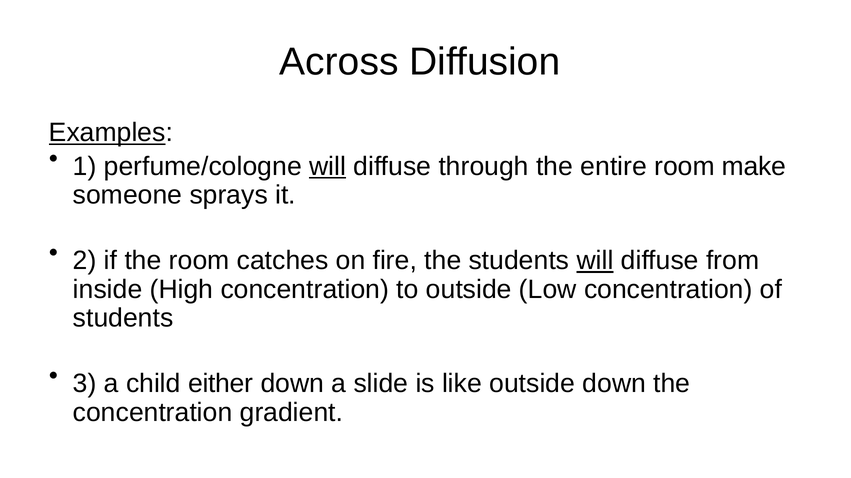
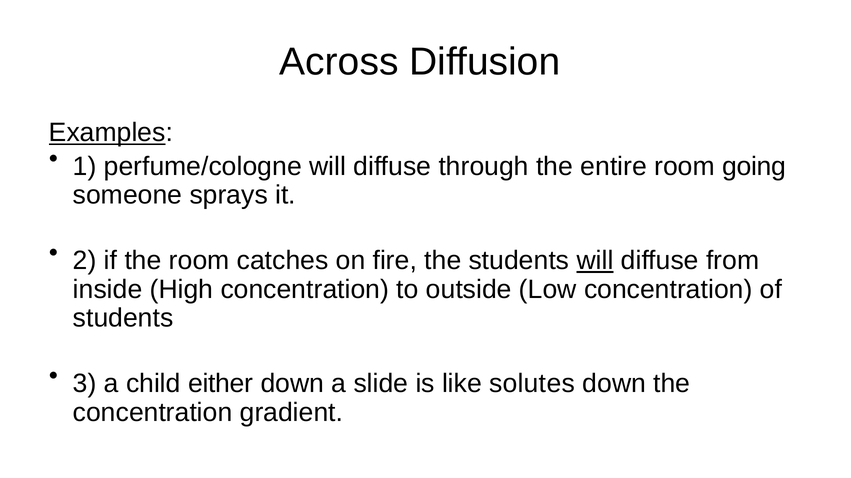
will at (328, 167) underline: present -> none
make: make -> going
like outside: outside -> solutes
